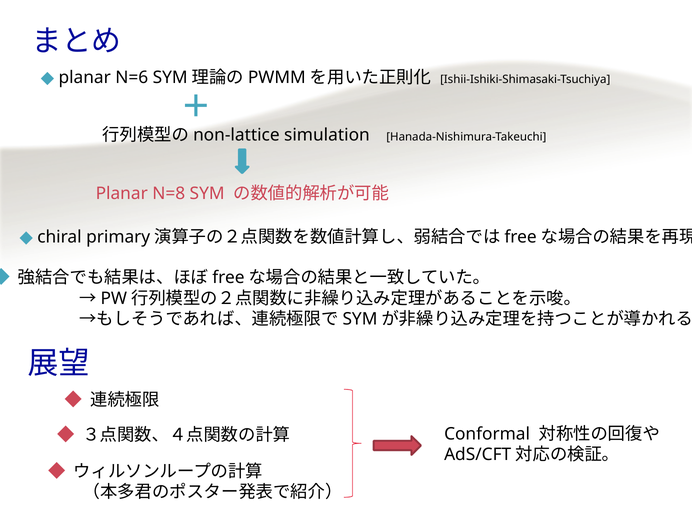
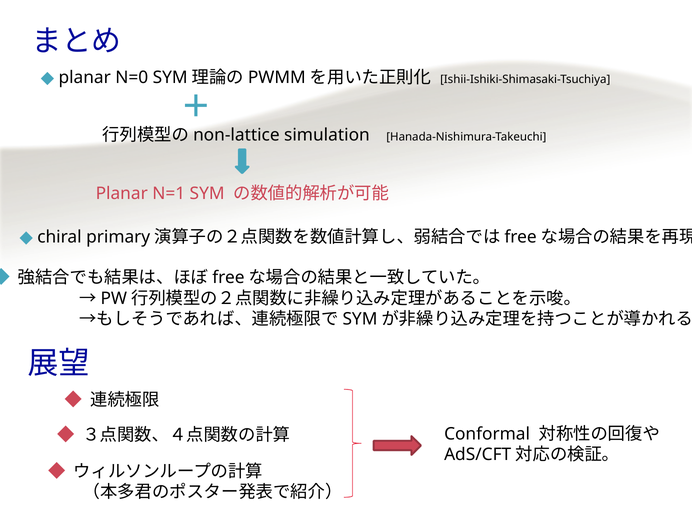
N=6: N=6 -> N=0
N=8: N=8 -> N=1
